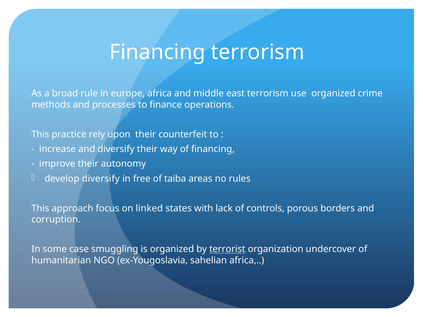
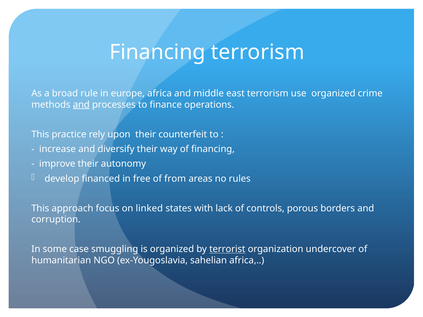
and at (81, 105) underline: none -> present
develop diversify: diversify -> financed
taiba: taiba -> from
